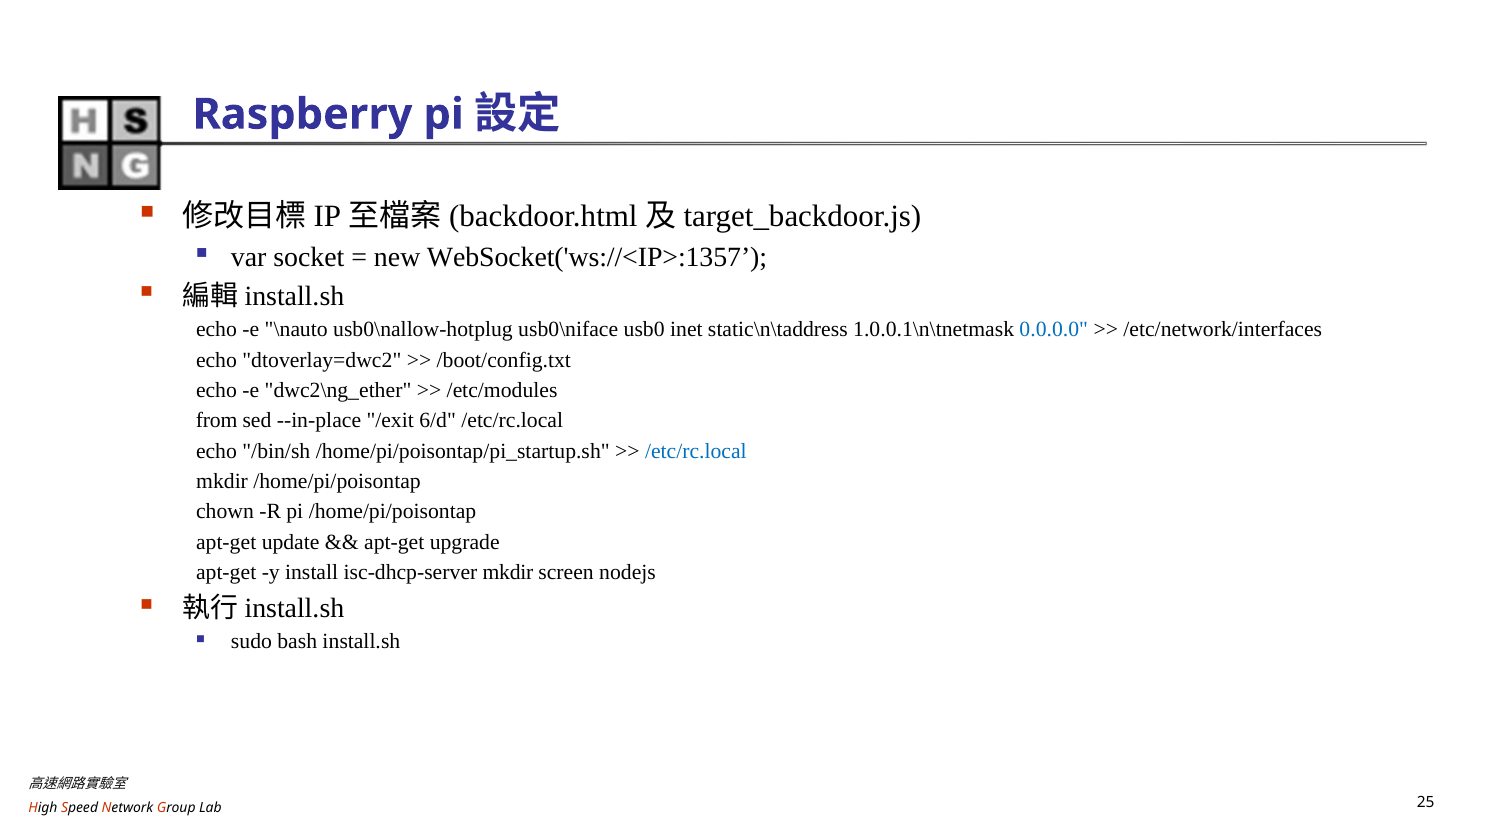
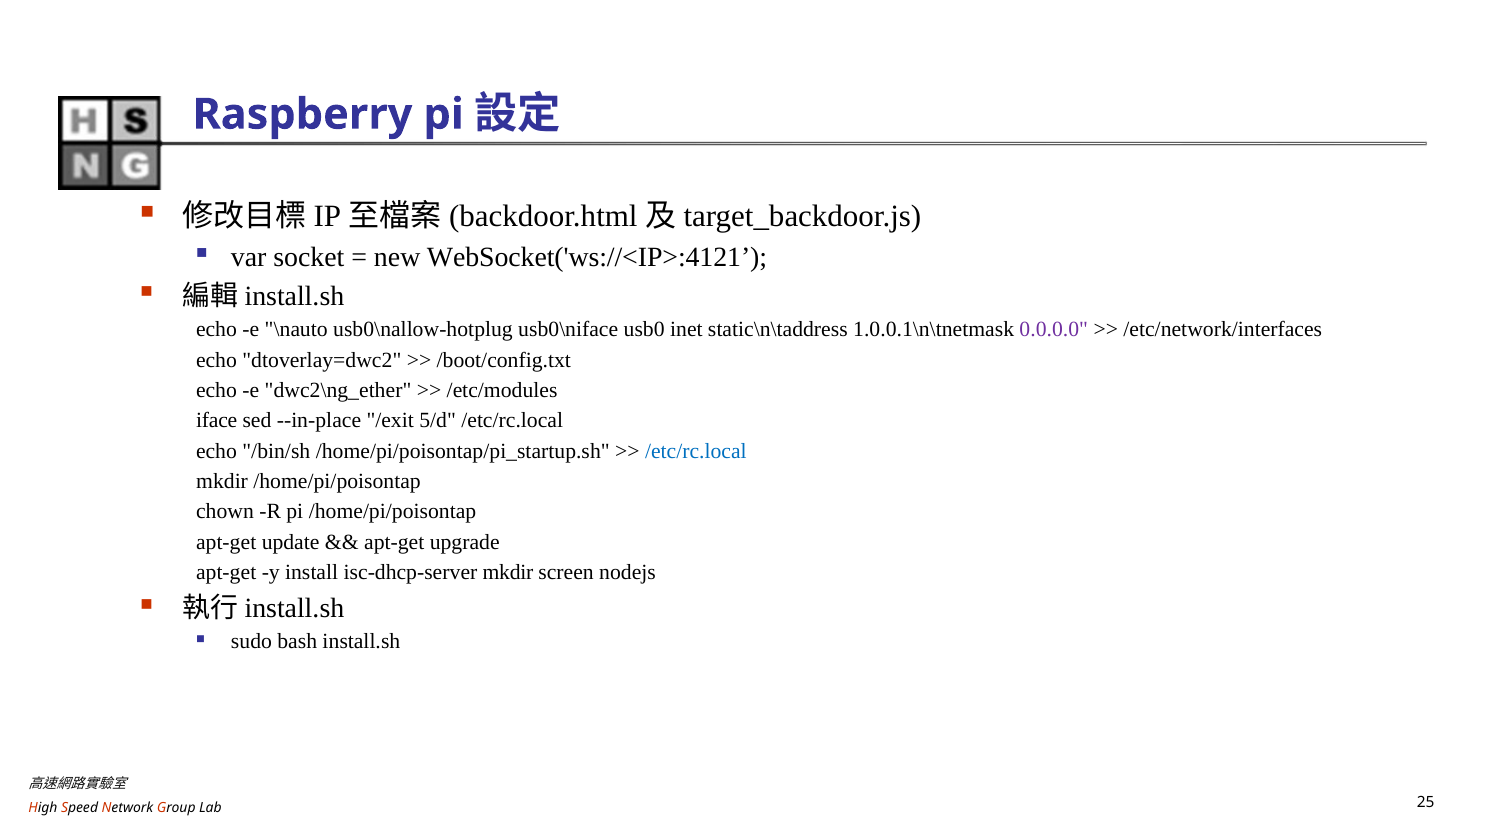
WebSocket('ws://<IP>:1357: WebSocket('ws://<IP>:1357 -> WebSocket('ws://<IP>:4121
0.0.0.0 colour: blue -> purple
from: from -> iface
6/d: 6/d -> 5/d
